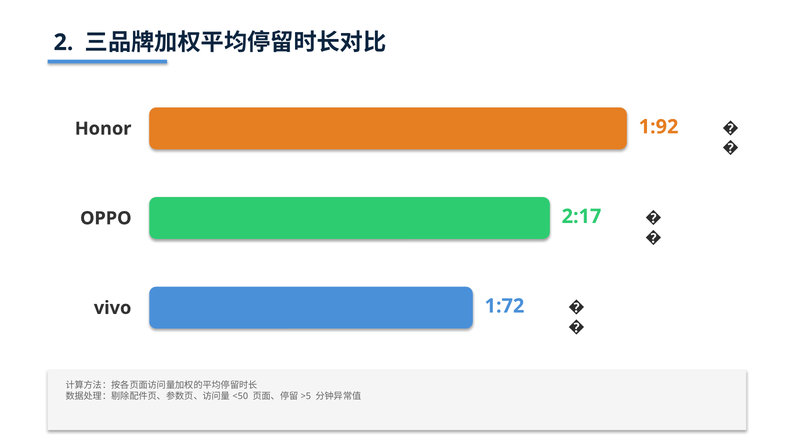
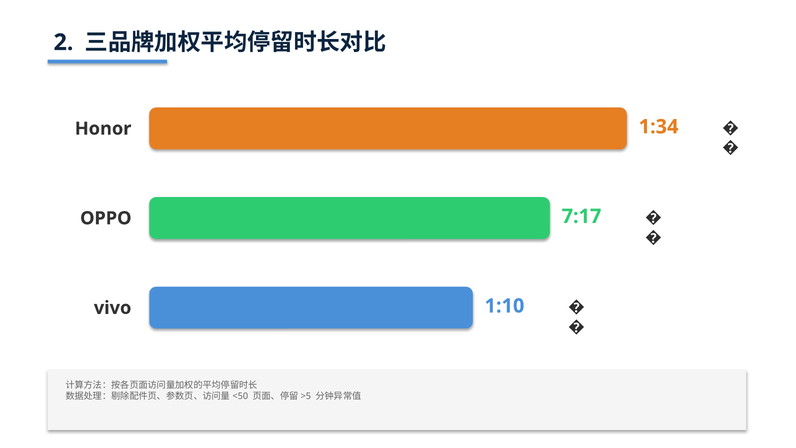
1:92: 1:92 -> 1:34
2:17: 2:17 -> 7:17
1:72: 1:72 -> 1:10
